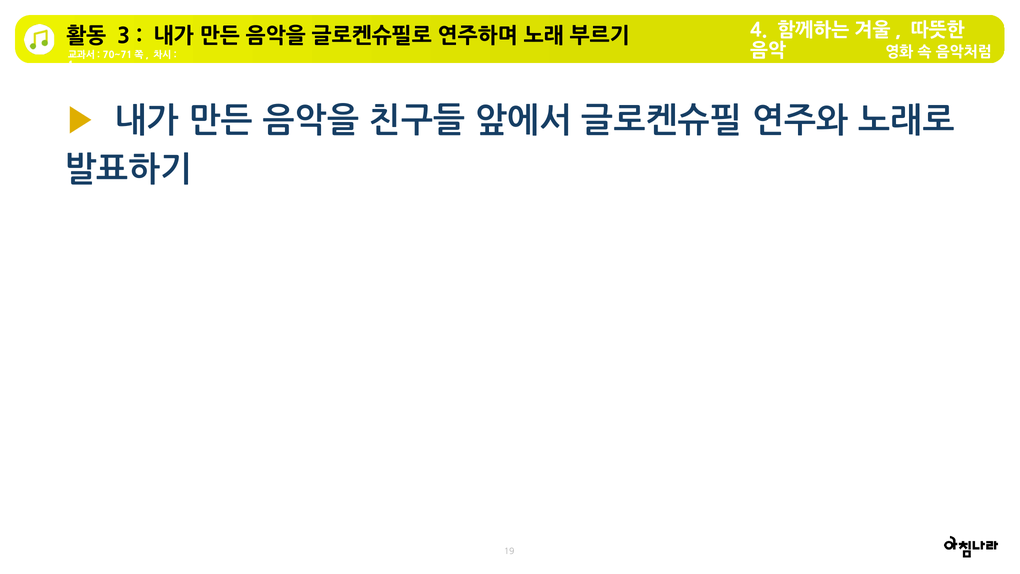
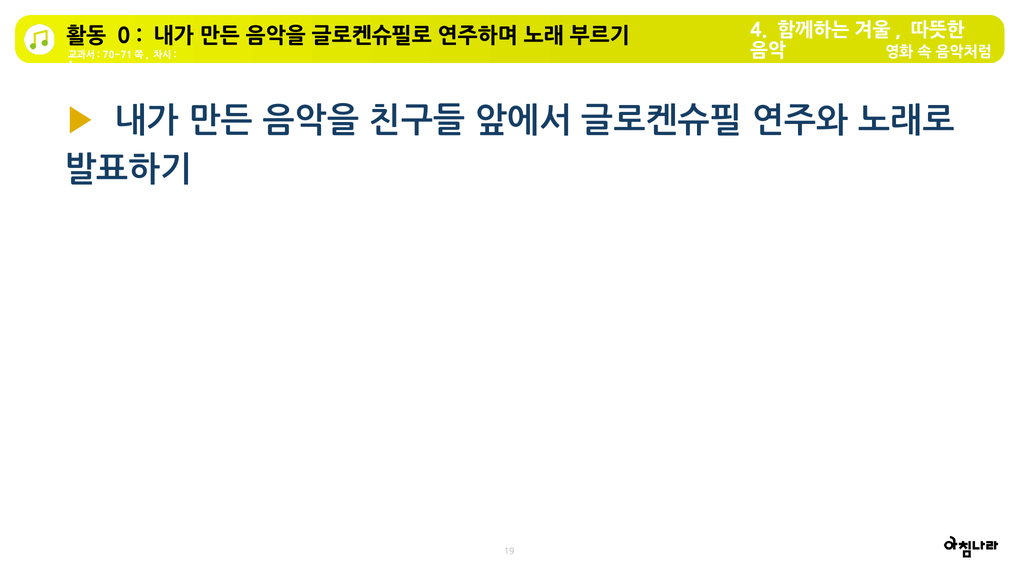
3: 3 -> 0
